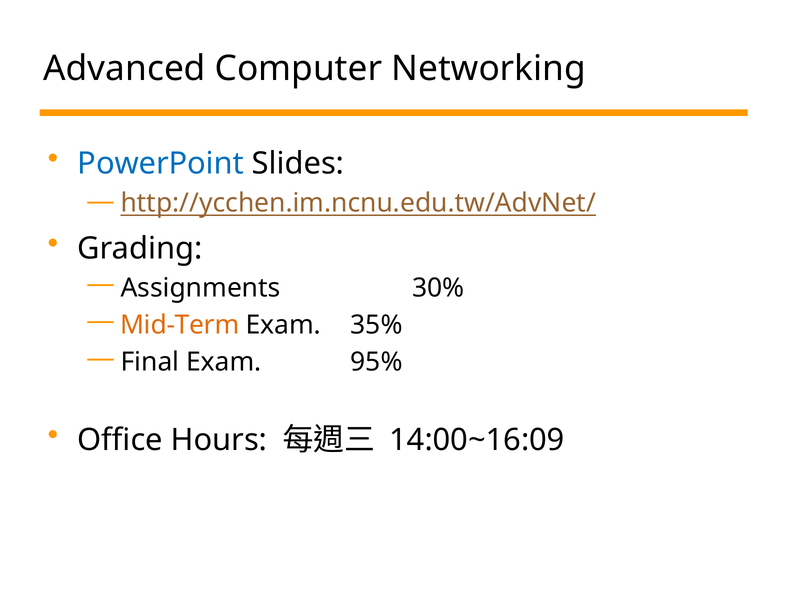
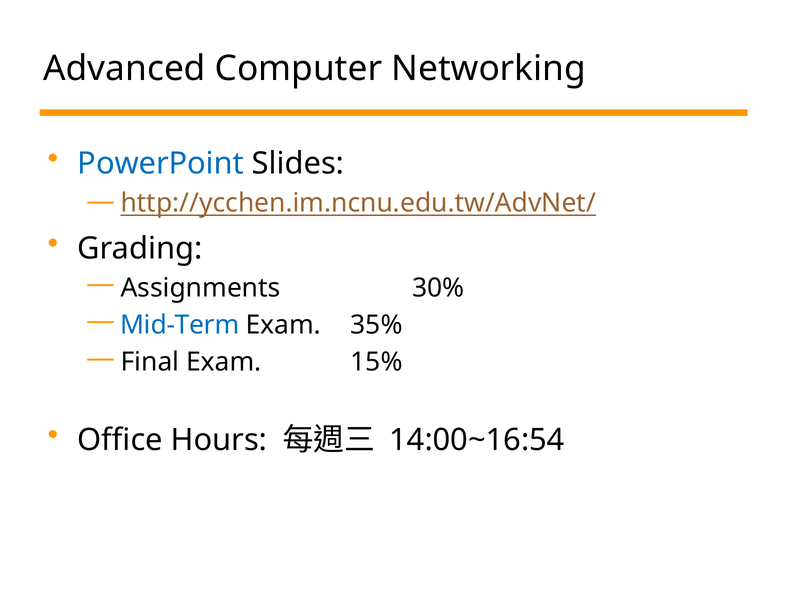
Mid-Term colour: orange -> blue
95%: 95% -> 15%
14:00~16:09: 14:00~16:09 -> 14:00~16:54
